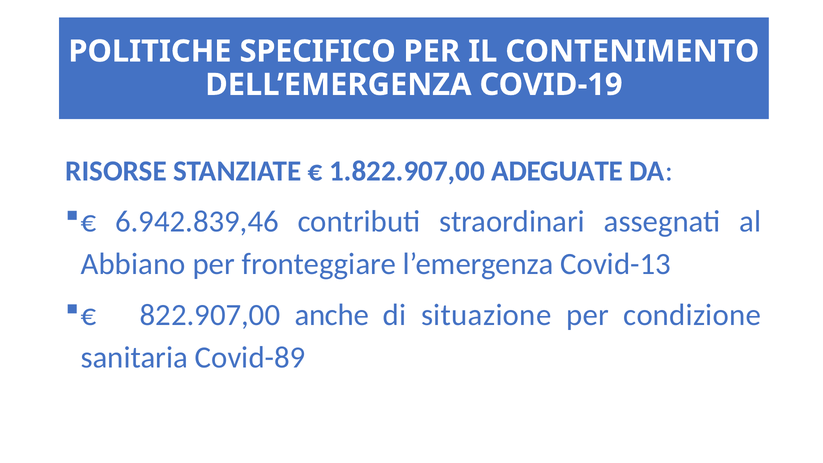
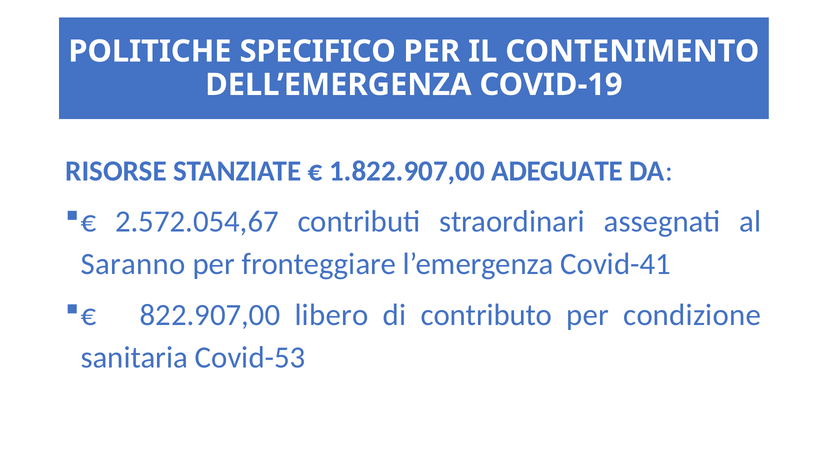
6.942.839,46: 6.942.839,46 -> 2.572.054,67
Abbiano: Abbiano -> Saranno
Covid-13: Covid-13 -> Covid-41
anche: anche -> libero
situazione: situazione -> contributo
Covid-89: Covid-89 -> Covid-53
